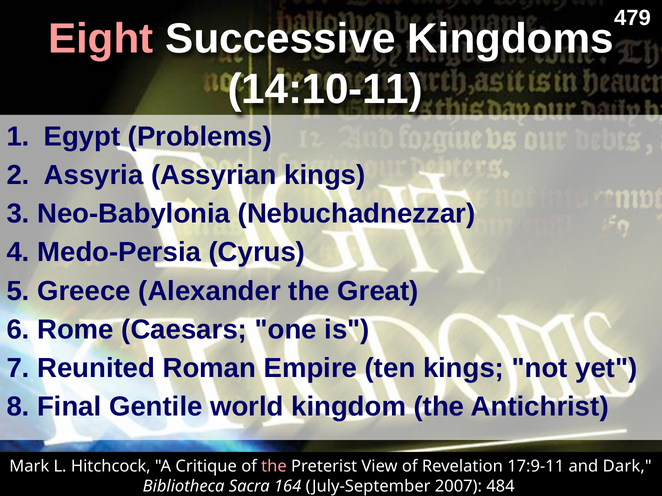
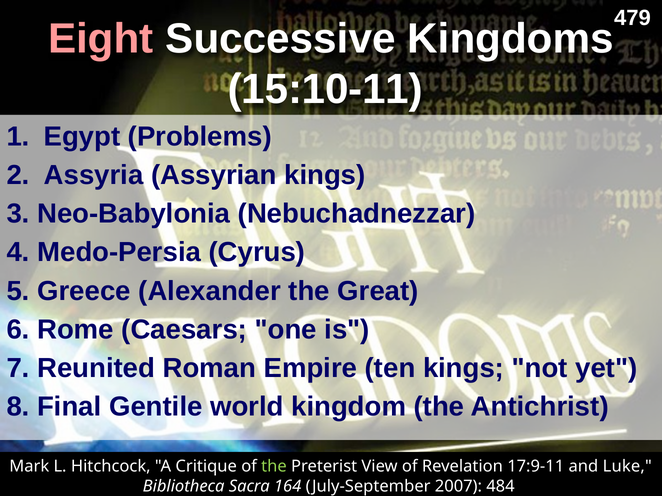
14:10-11: 14:10-11 -> 15:10-11
the at (274, 467) colour: pink -> light green
Dark: Dark -> Luke
